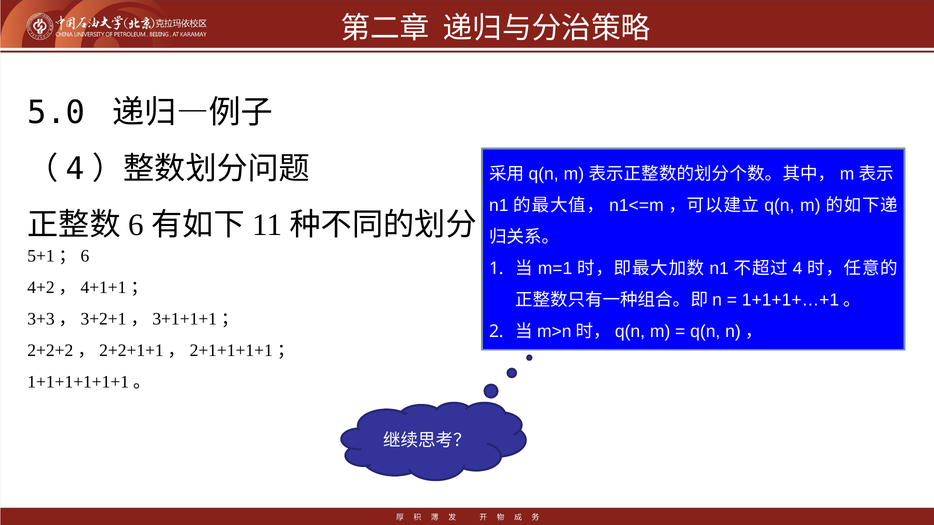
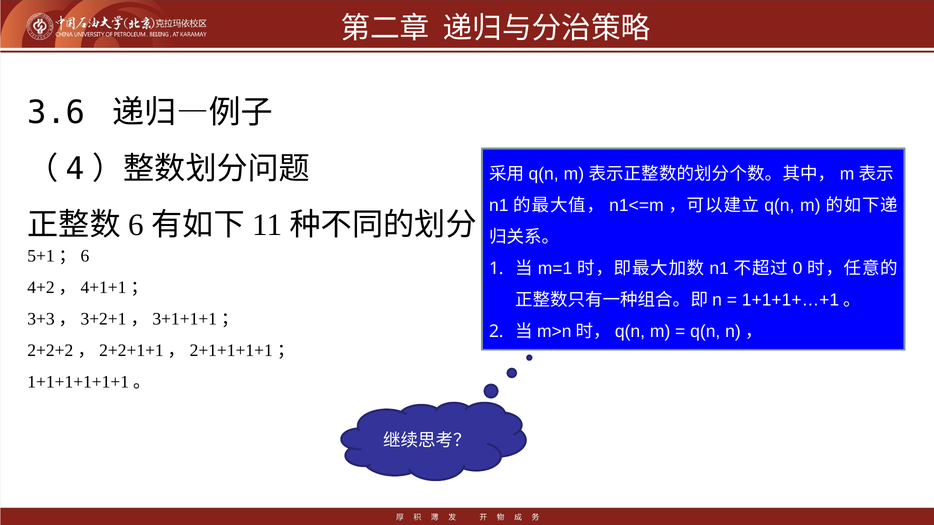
5.0: 5.0 -> 3.6
4: 4 -> 0
